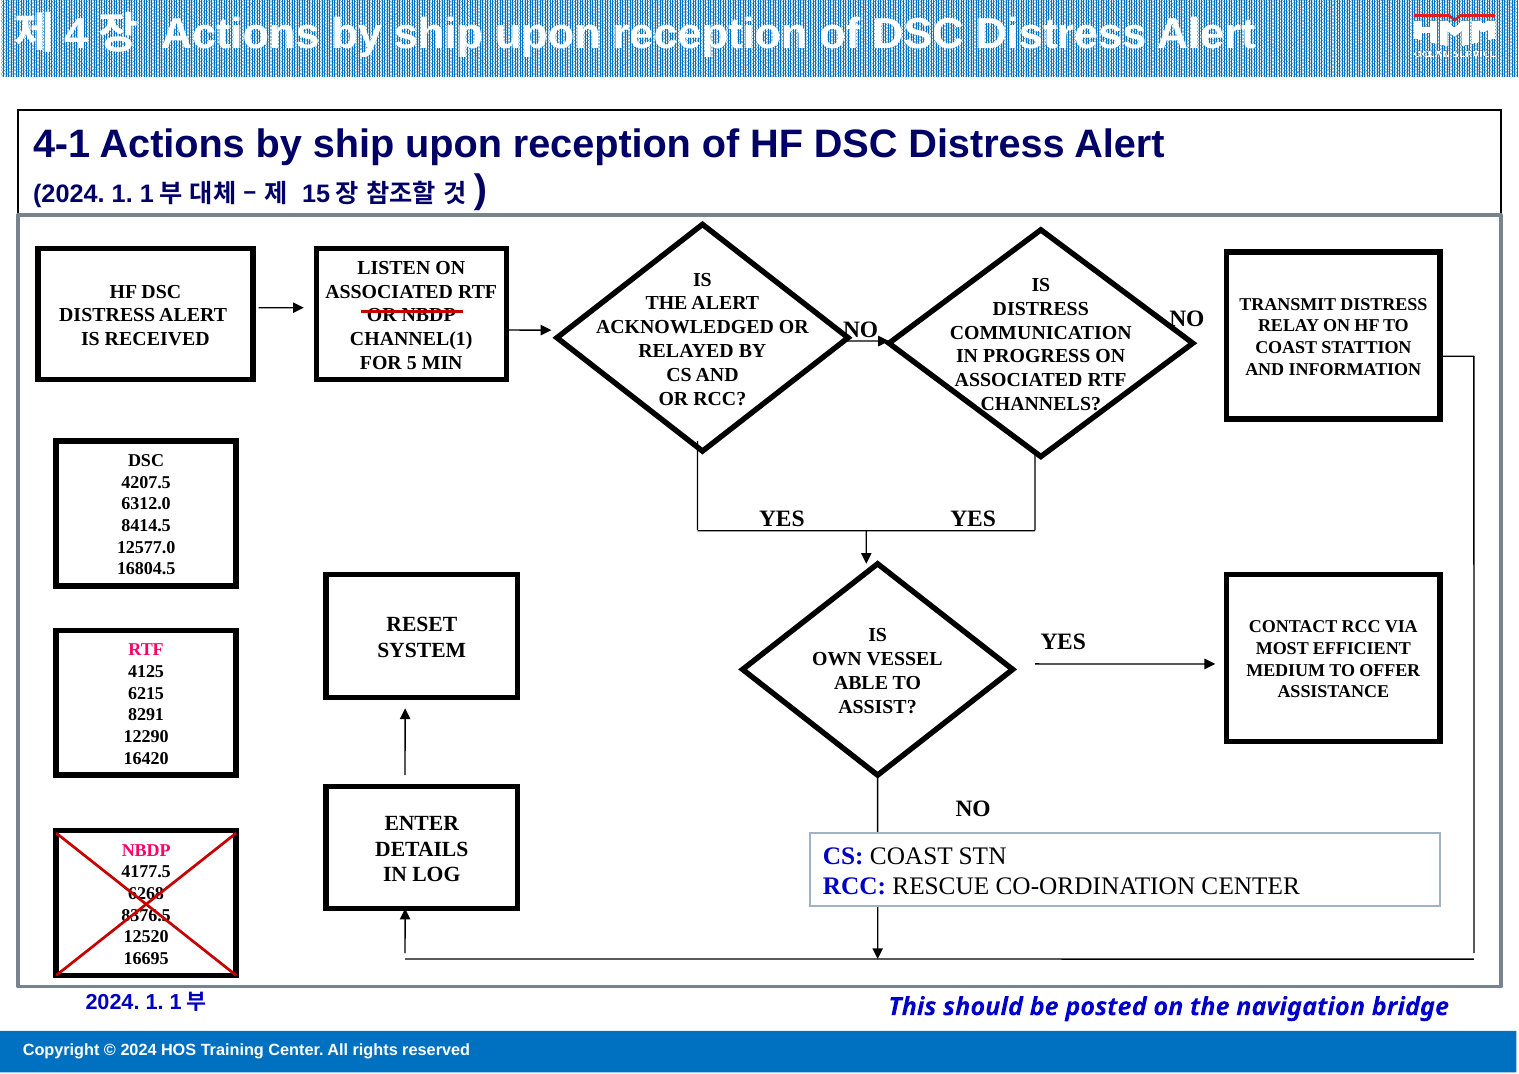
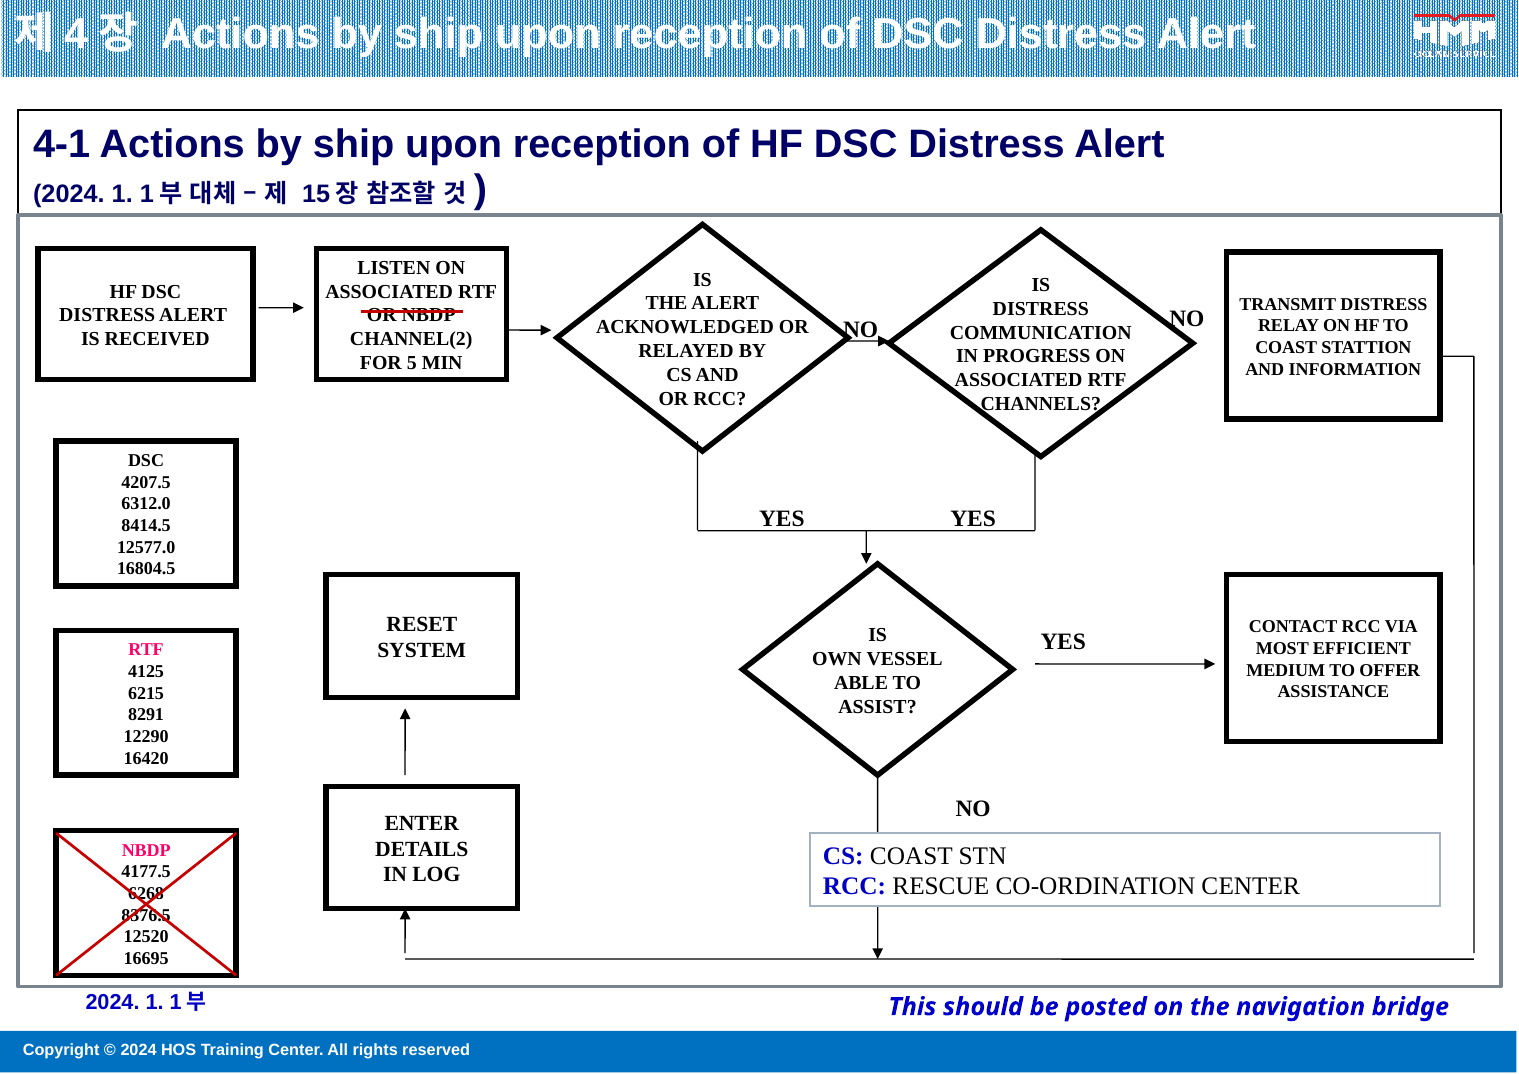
CHANNEL(1: CHANNEL(1 -> CHANNEL(2
